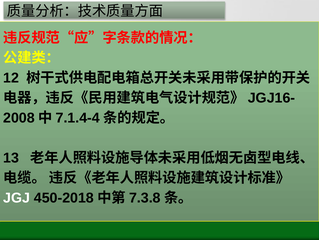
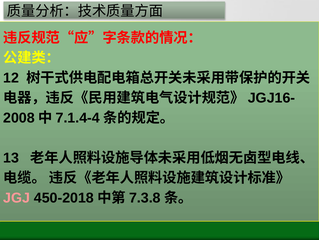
JGJ colour: white -> pink
